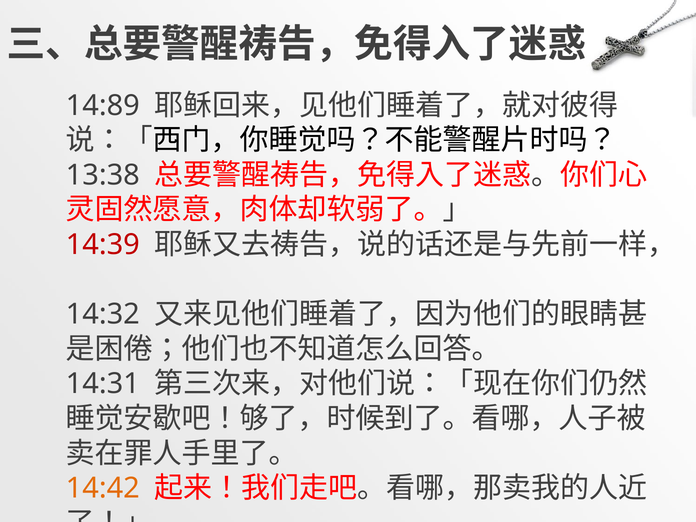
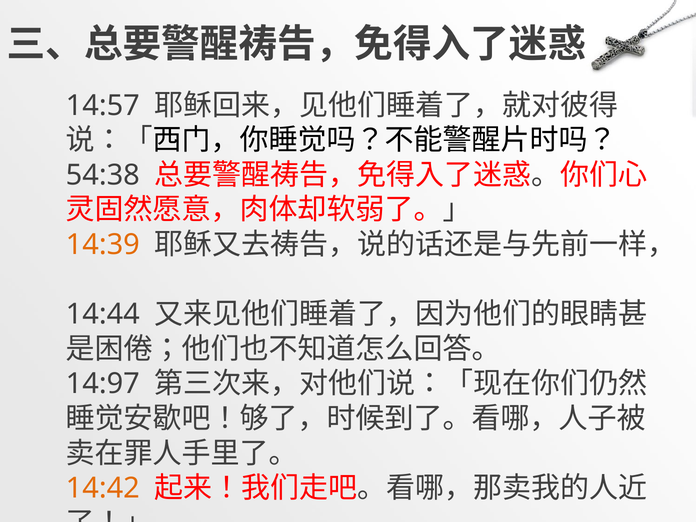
14:89: 14:89 -> 14:57
13:38: 13:38 -> 54:38
14:39 colour: red -> orange
14:32: 14:32 -> 14:44
14:31: 14:31 -> 14:97
